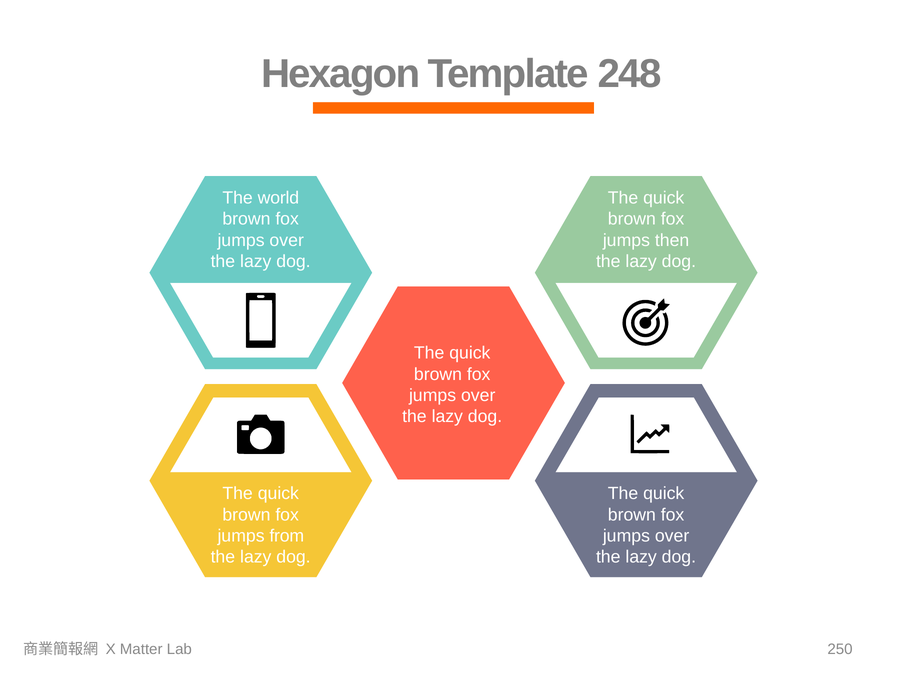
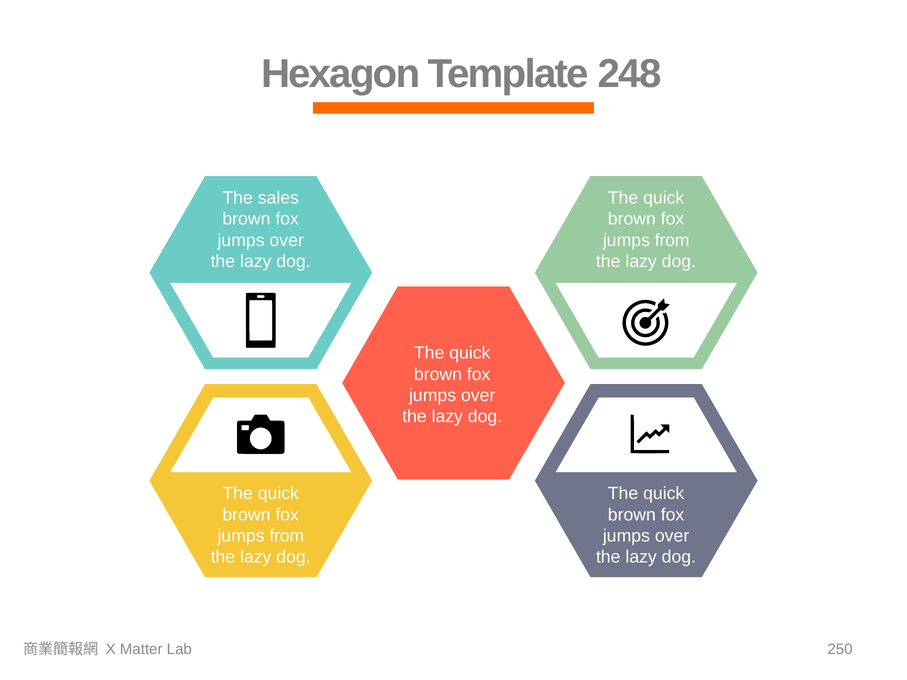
world: world -> sales
then at (672, 240): then -> from
